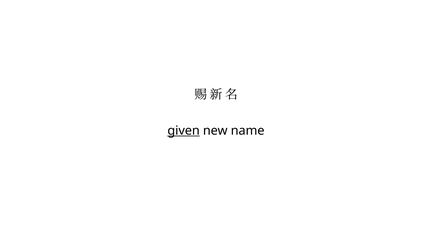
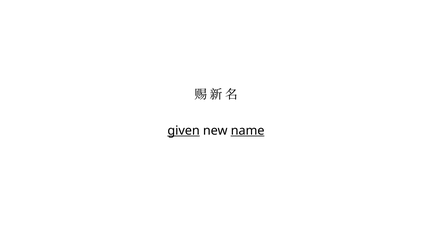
name underline: none -> present
